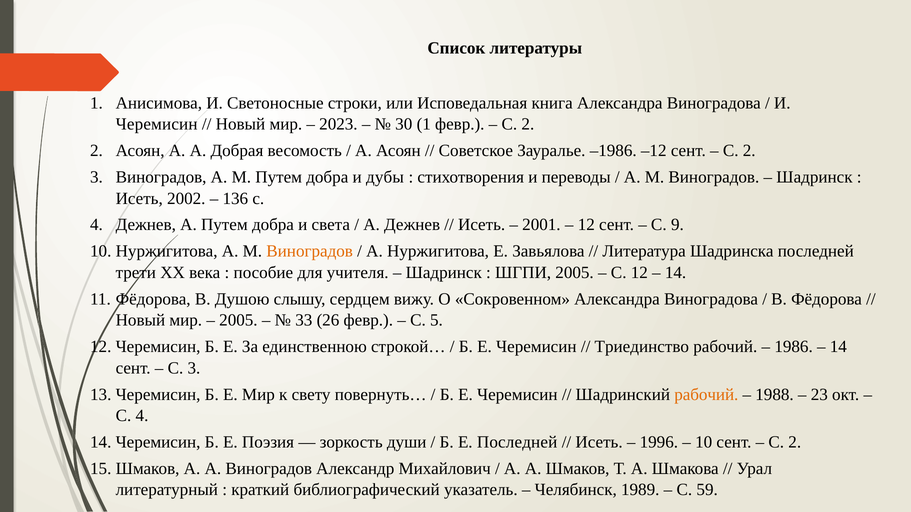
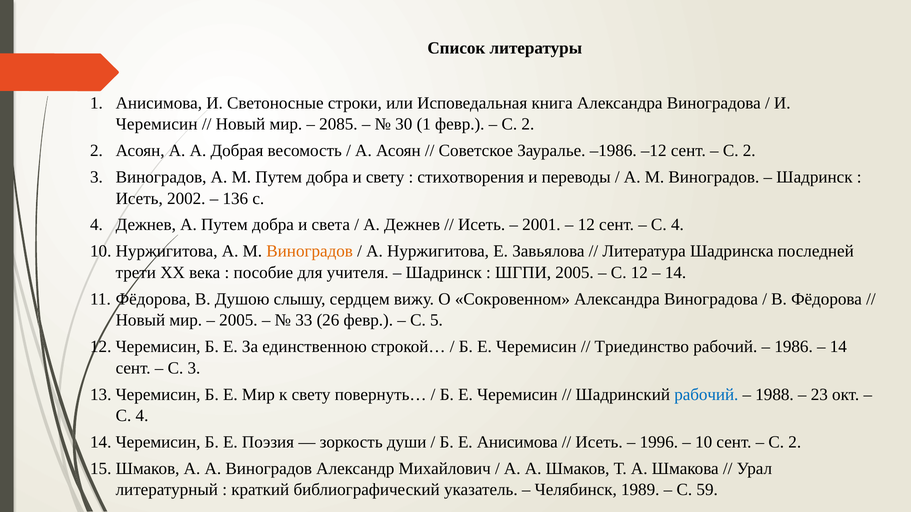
2023: 2023 -> 2085
и дубы: дубы -> свету
9 at (677, 225): 9 -> 4
рабочий at (706, 395) colour: orange -> blue
Е Последней: Последней -> Анисимова
